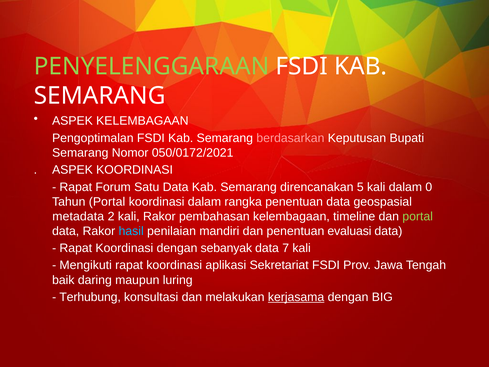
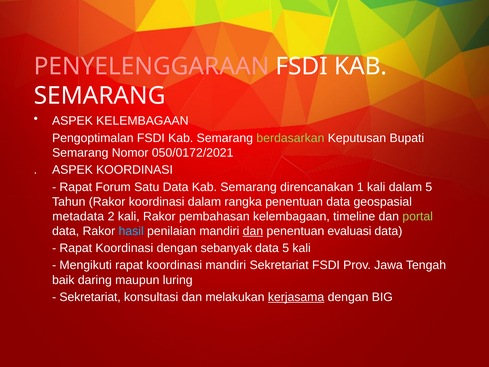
PENYELENGGARAAN colour: light green -> pink
berdasarkan colour: pink -> light green
5: 5 -> 1
dalam 0: 0 -> 5
Tahun Portal: Portal -> Rakor
dan at (253, 231) underline: none -> present
data 7: 7 -> 5
koordinasi aplikasi: aplikasi -> mandiri
Terhubung at (90, 297): Terhubung -> Sekretariat
